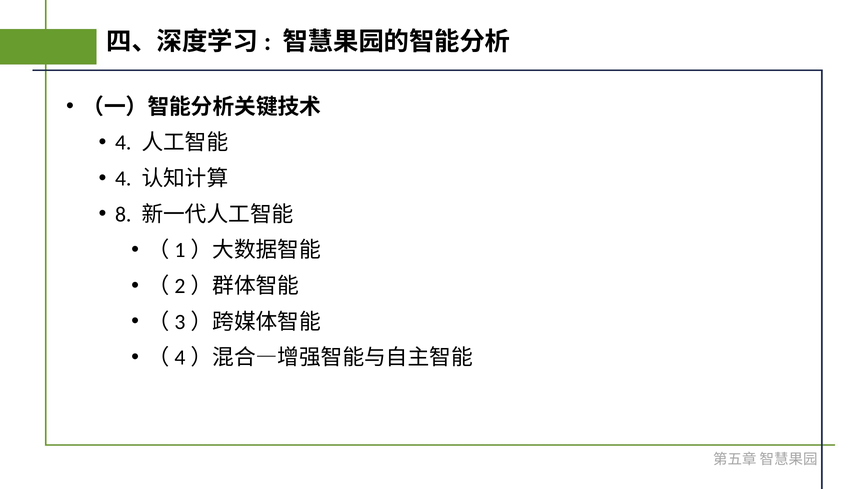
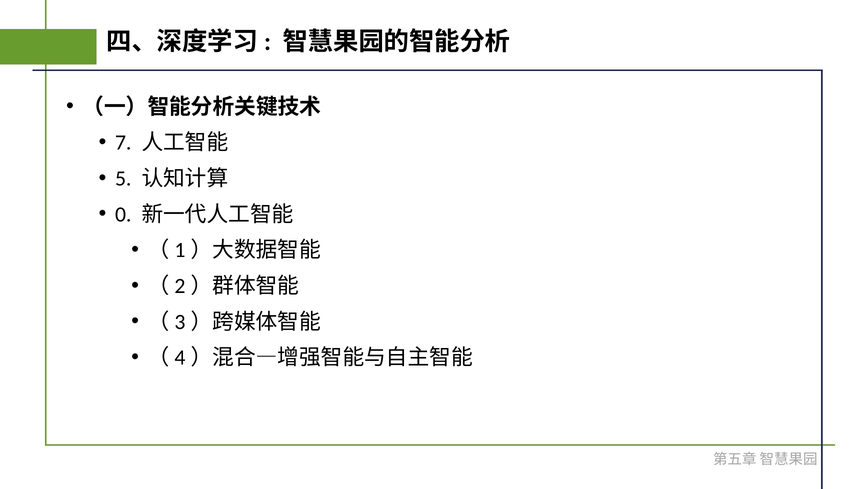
4 at (123, 143): 4 -> 7
4 at (123, 178): 4 -> 5
8: 8 -> 0
